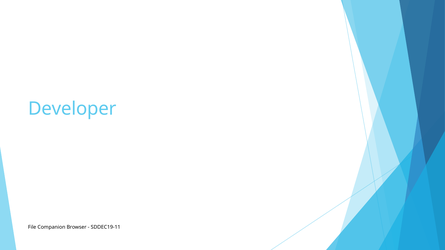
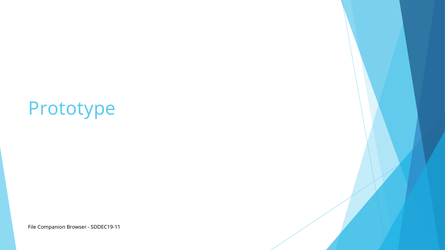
Developer: Developer -> Prototype
